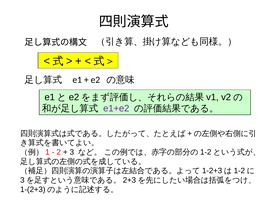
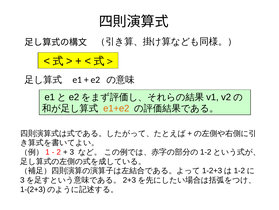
e1+e2 colour: purple -> orange
